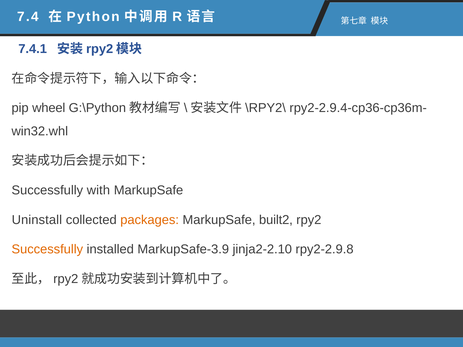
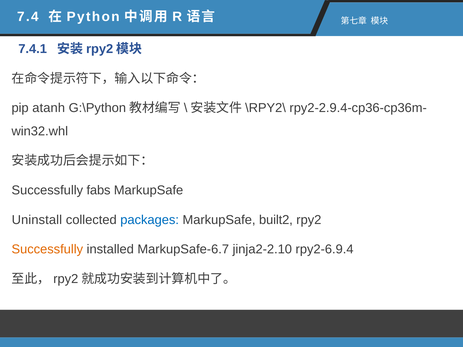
wheel: wheel -> atanh
with: with -> fabs
packages colour: orange -> blue
MarkupSafe-3.9: MarkupSafe-3.9 -> MarkupSafe-6.7
rpy2-2.9.8: rpy2-2.9.8 -> rpy2-6.9.4
